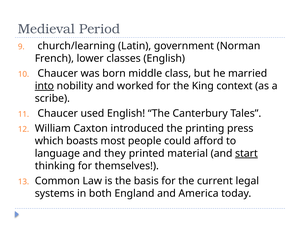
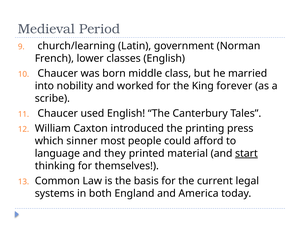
into underline: present -> none
context: context -> forever
boasts: boasts -> sinner
